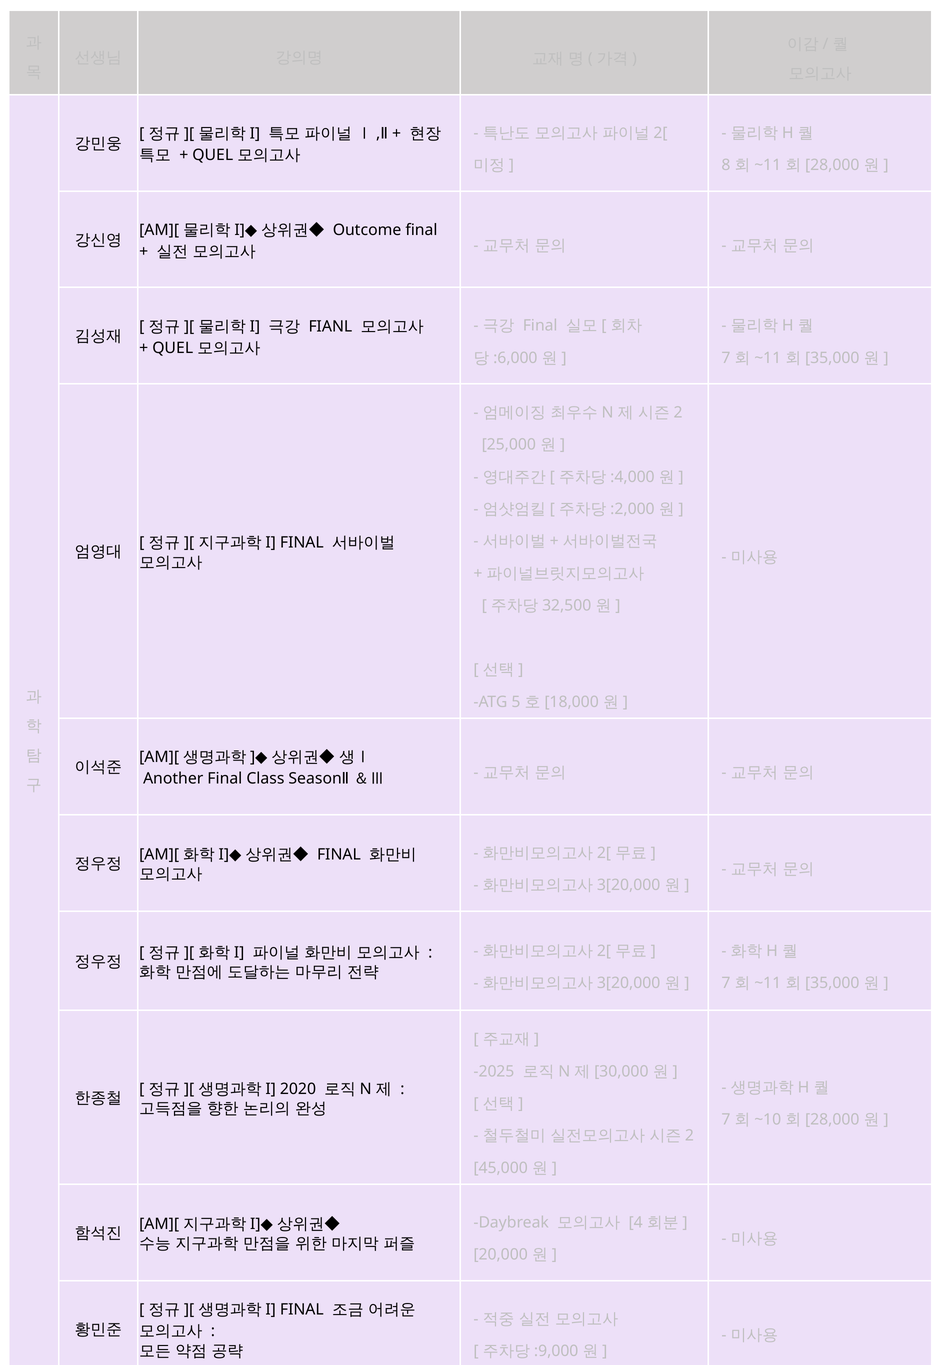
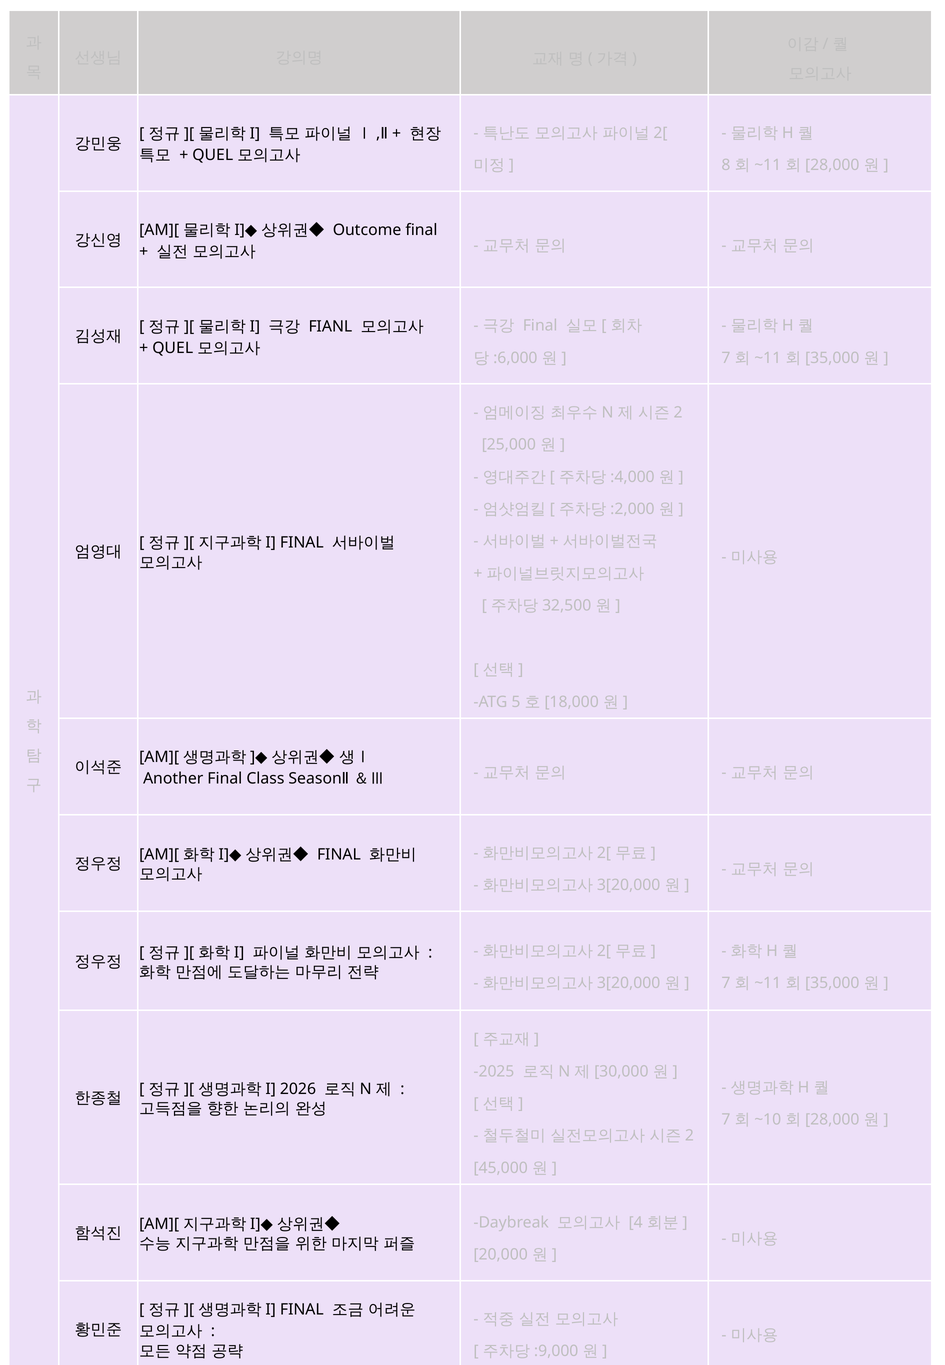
2020: 2020 -> 2026
